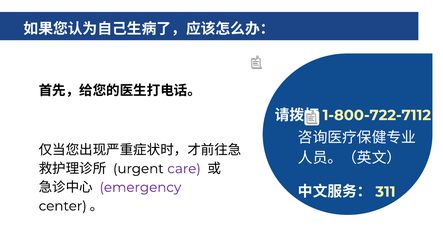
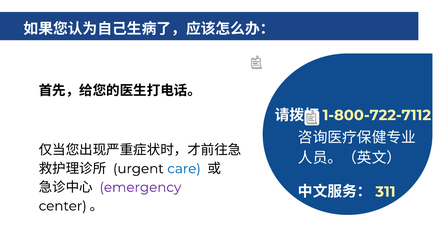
care colour: purple -> blue
